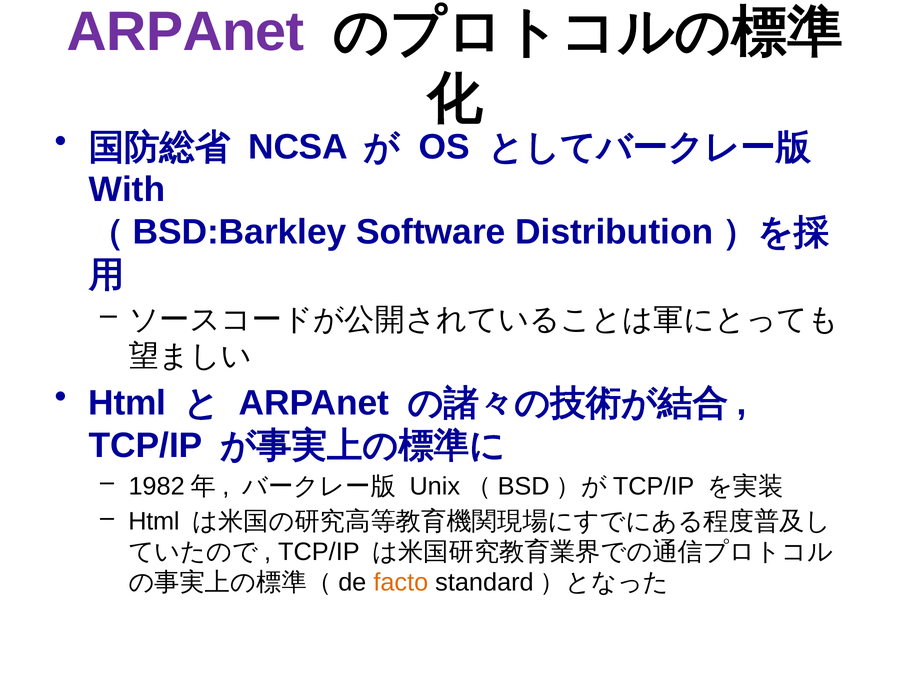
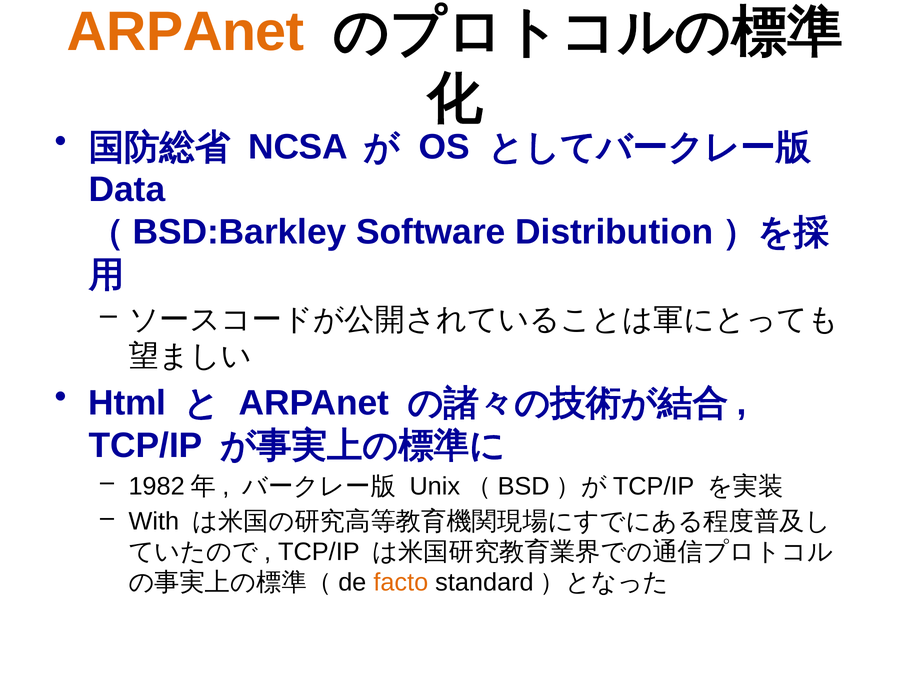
ARPAnet at (186, 32) colour: purple -> orange
With: With -> Data
Html at (154, 522): Html -> With
